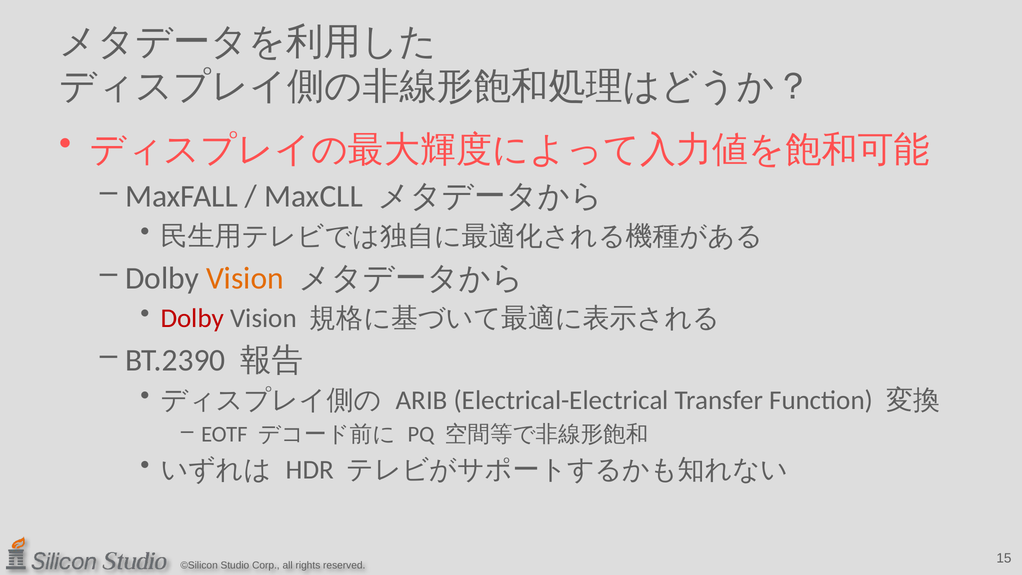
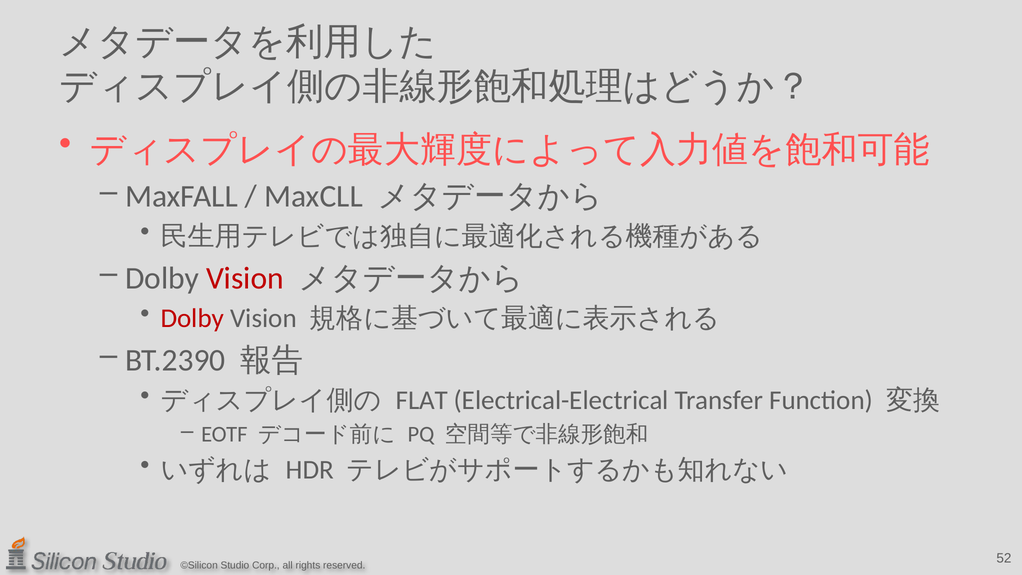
Vision at (245, 278) colour: orange -> red
ARIB: ARIB -> FLAT
15: 15 -> 52
